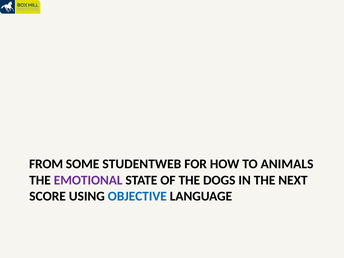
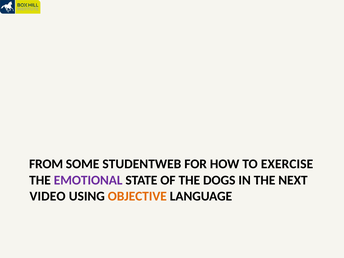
ANIMALS: ANIMALS -> EXERCISE
SCORE: SCORE -> VIDEO
OBJECTIVE colour: blue -> orange
